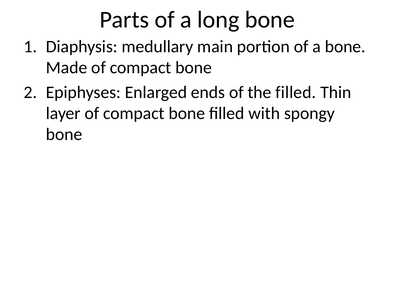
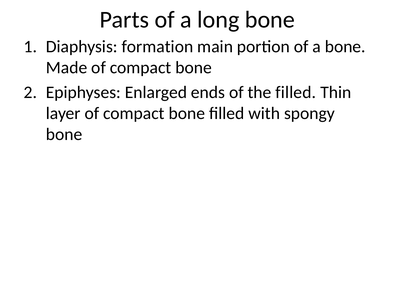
medullary: medullary -> formation
